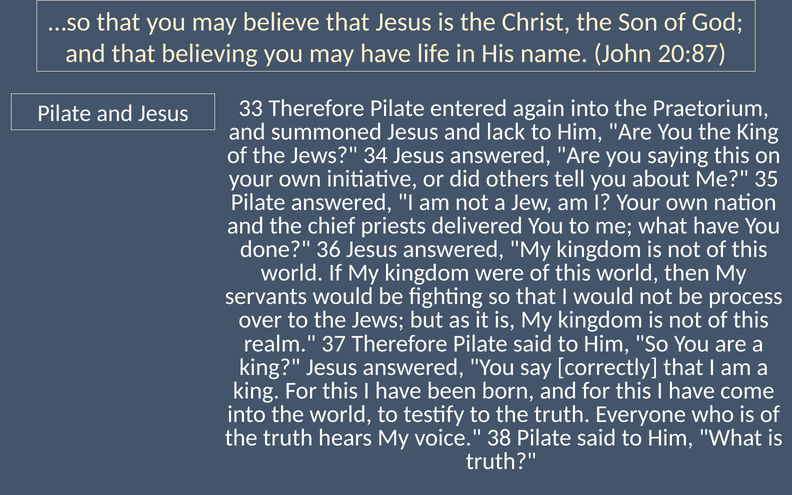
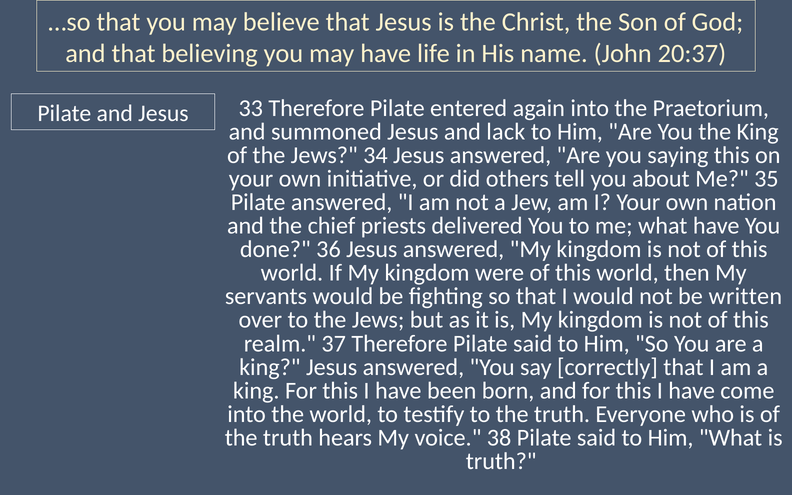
20:87: 20:87 -> 20:37
process: process -> written
